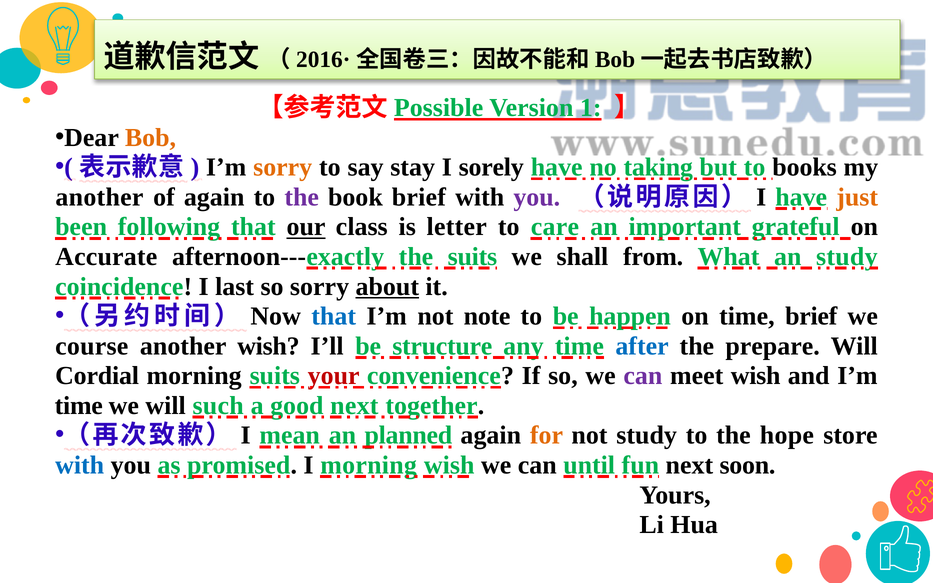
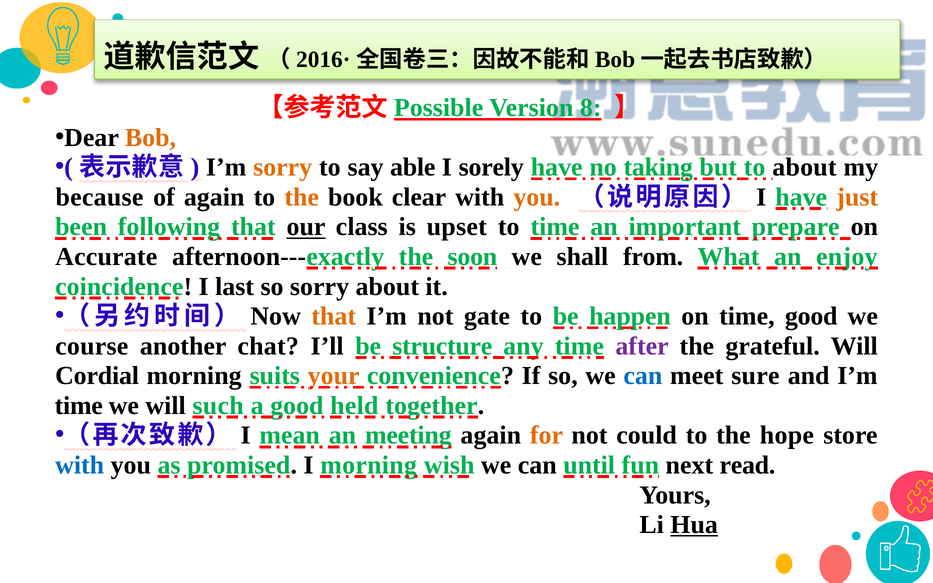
1: 1 -> 8
stay: stay -> able
to books: books -> about
another at (99, 197): another -> because
the at (302, 197) colour: purple -> orange
book brief: brief -> clear
you at (537, 197) colour: purple -> orange
letter: letter -> upset
to care: care -> time
grateful: grateful -> prepare
the suits: suits -> soon
an study: study -> enjoy
about at (387, 287) underline: present -> none
that at (334, 316) colour: blue -> orange
note: note -> gate
time brief: brief -> good
another wish: wish -> chat
after colour: blue -> purple
prepare: prepare -> grateful
your colour: red -> orange
can at (643, 376) colour: purple -> blue
meet wish: wish -> sure
good next: next -> held
planned: planned -> meeting
not study: study -> could
soon: soon -> read
Hua underline: none -> present
